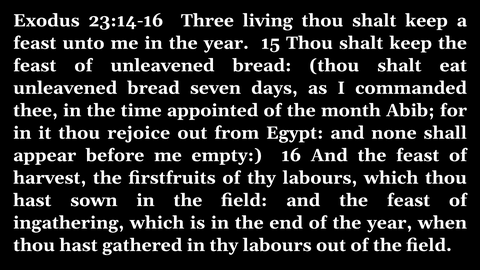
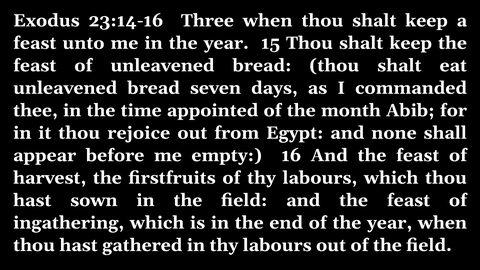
Three living: living -> when
